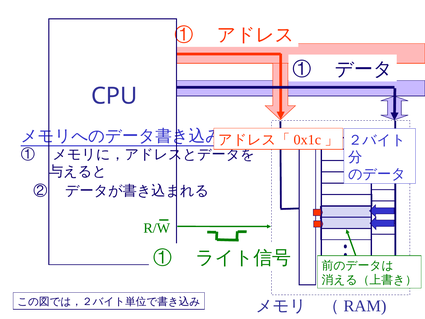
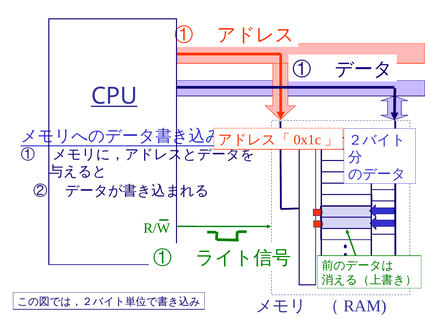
CPU underline: none -> present
